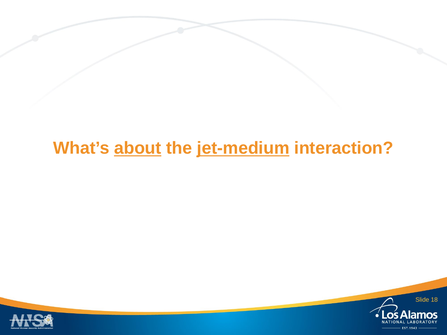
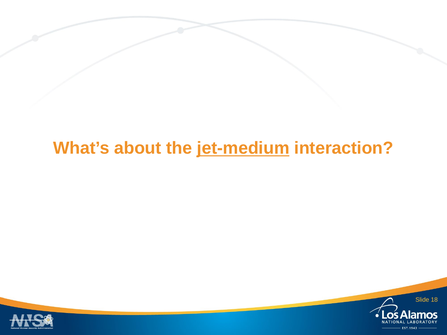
about underline: present -> none
